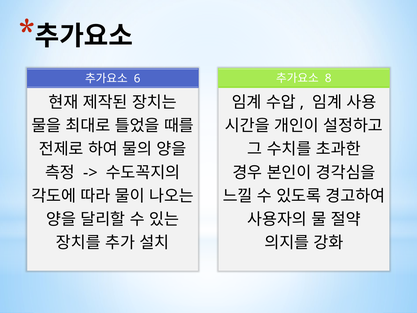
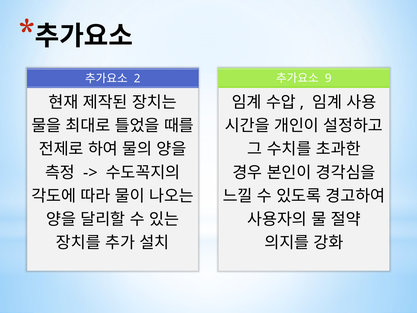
6: 6 -> 2
8: 8 -> 9
